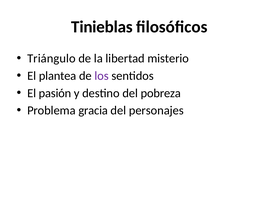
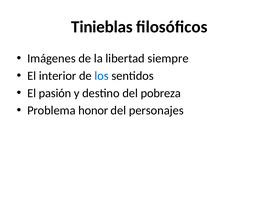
Triángulo: Triángulo -> Imágenes
misterio: misterio -> siempre
plantea: plantea -> interior
los colour: purple -> blue
gracia: gracia -> honor
